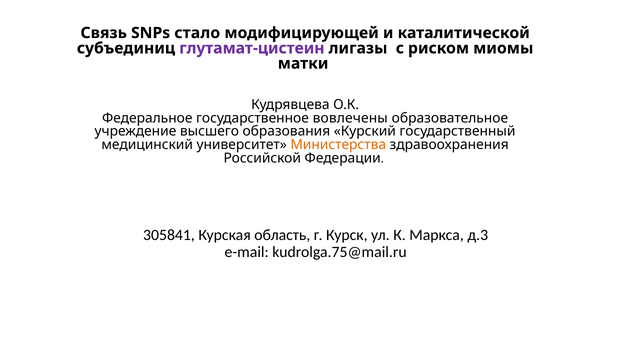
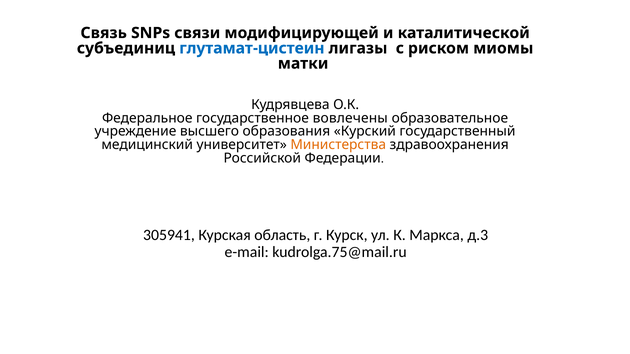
стало: стало -> связи
глутамат-цистеин colour: purple -> blue
305841: 305841 -> 305941
